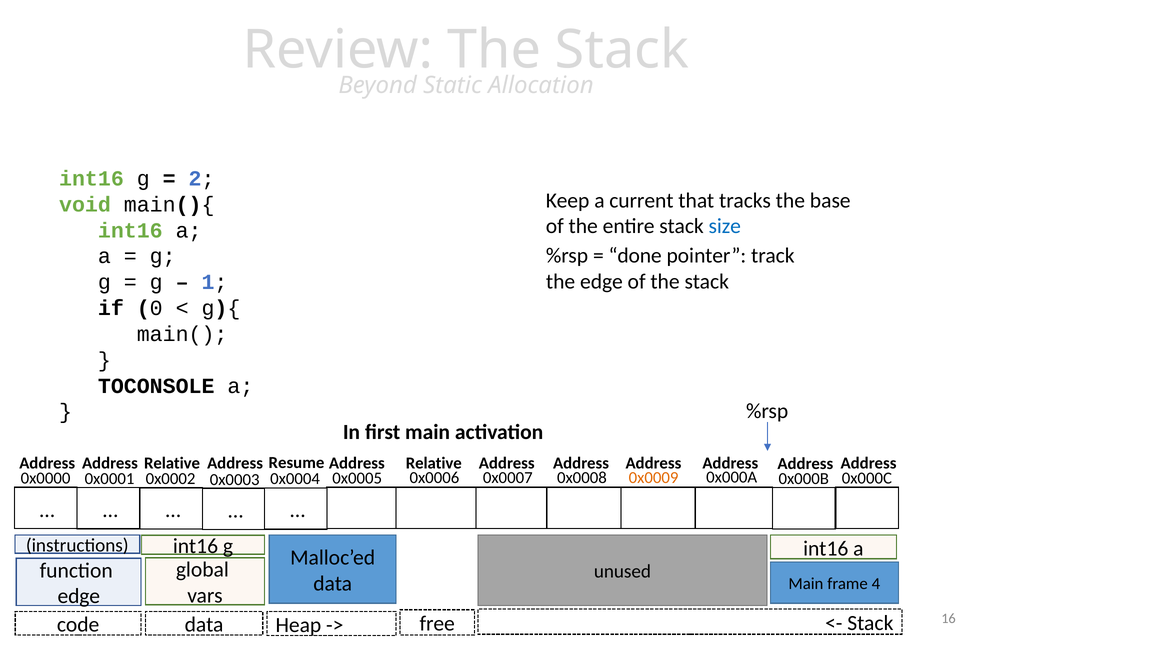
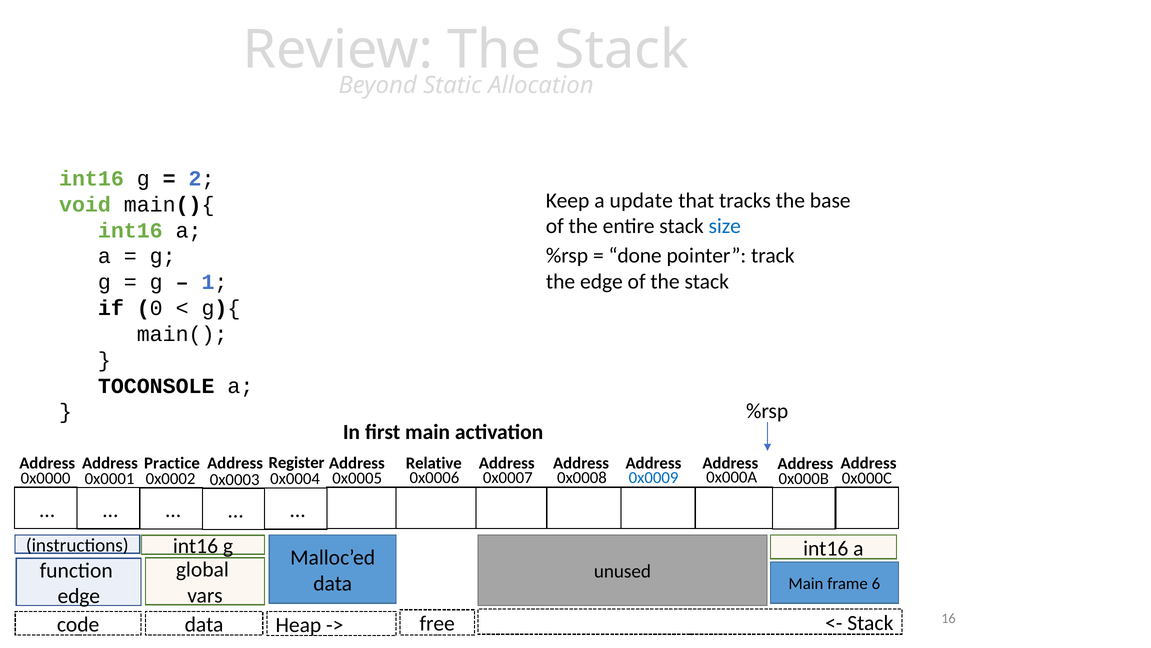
current: current -> update
Relative at (172, 463): Relative -> Practice
Resume: Resume -> Register
0x0009 colour: orange -> blue
4: 4 -> 6
